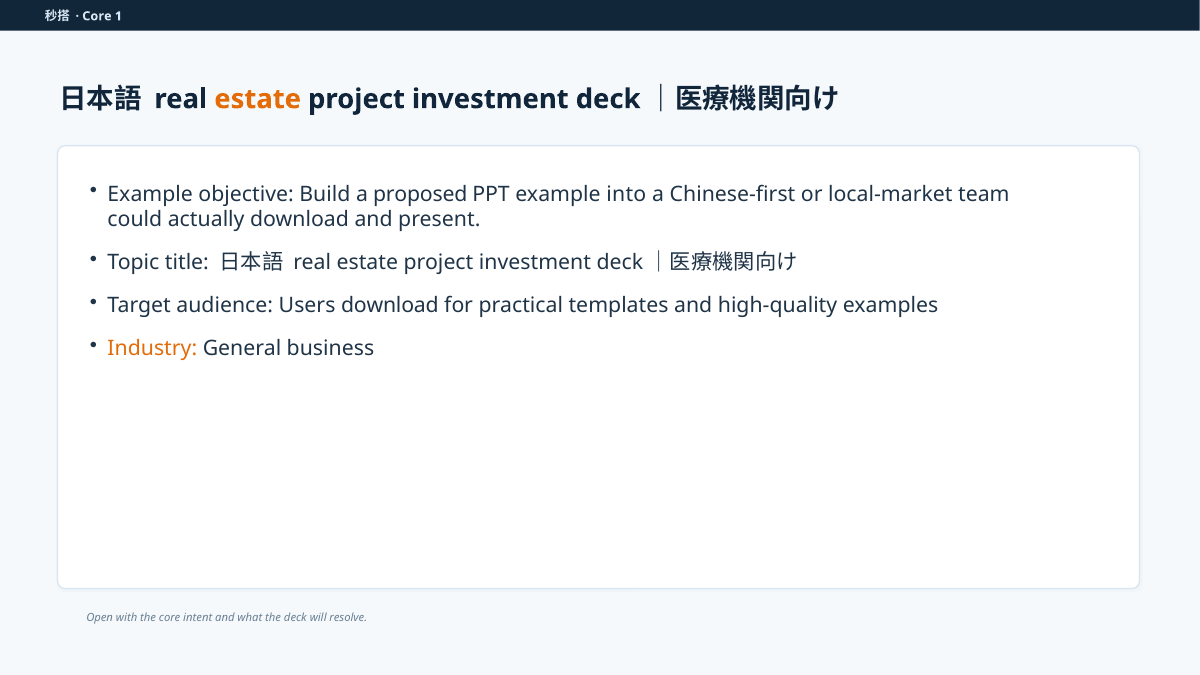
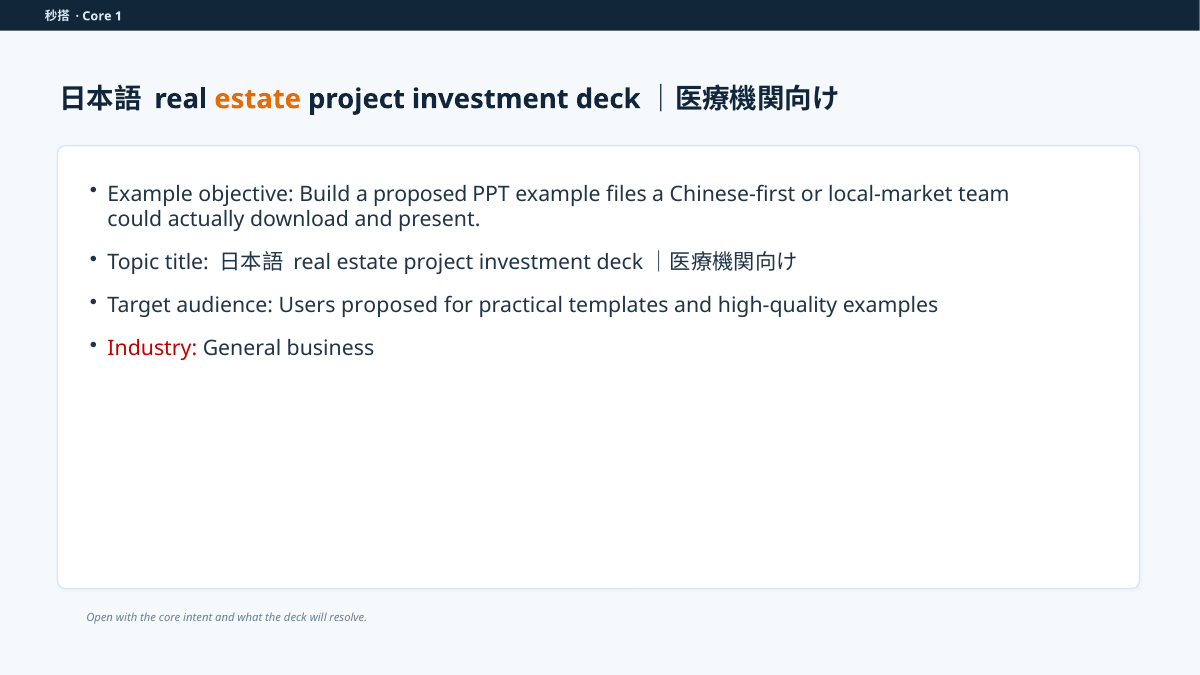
into: into -> files
Users download: download -> proposed
Industry colour: orange -> red
